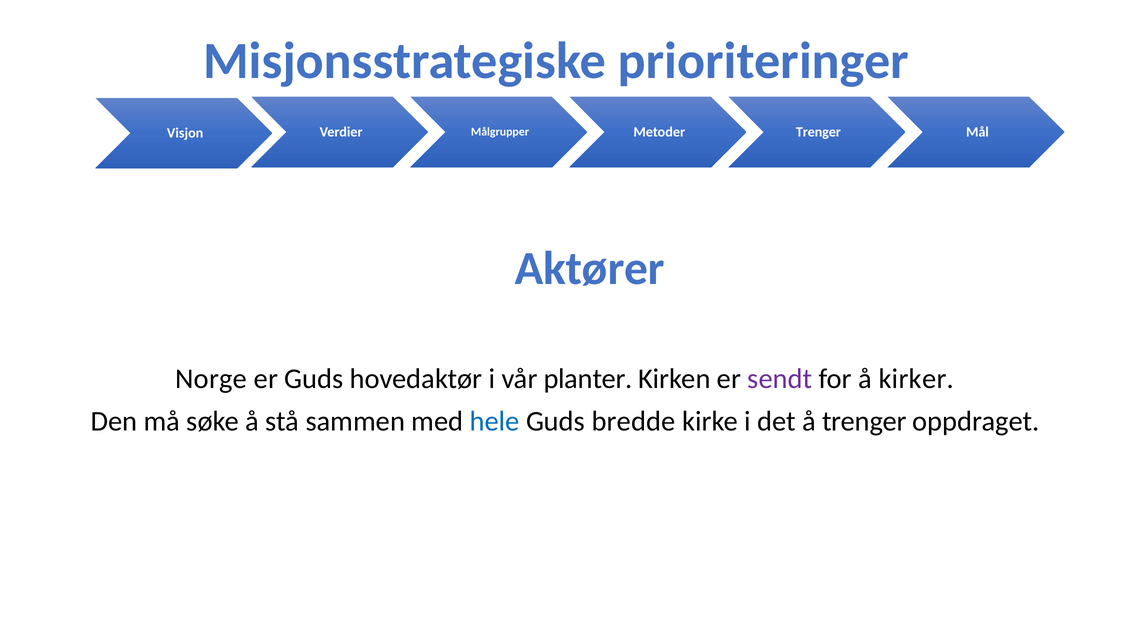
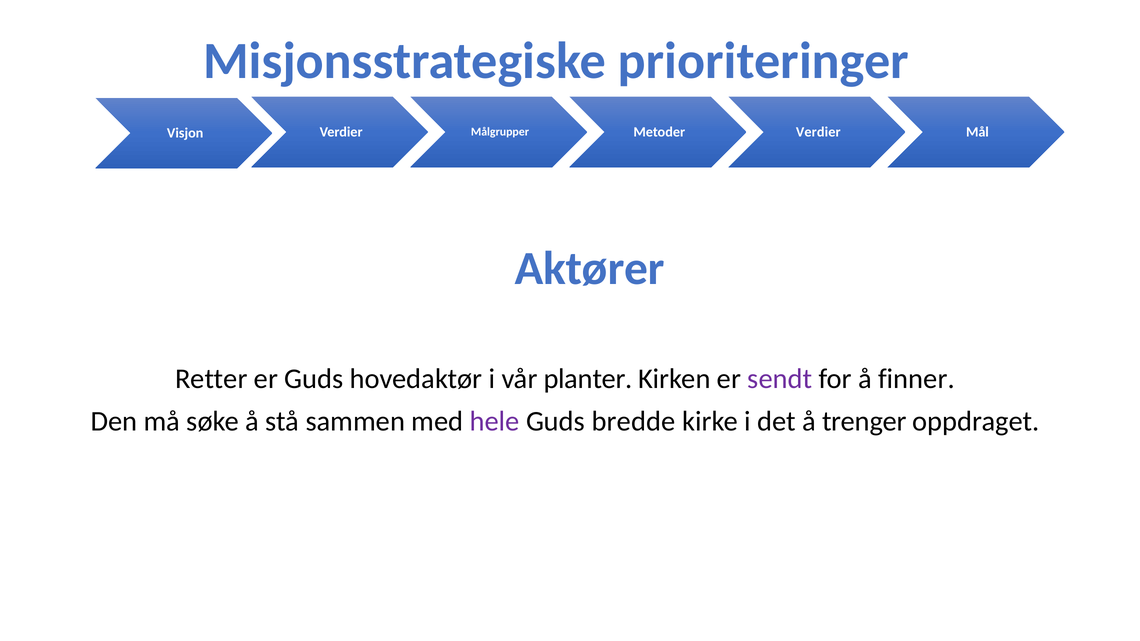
Trenger at (818, 132): Trenger -> Verdier
Norge: Norge -> Retter
kirker: kirker -> finner
hele colour: blue -> purple
